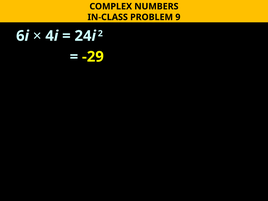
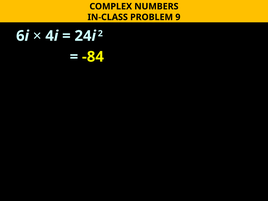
-29: -29 -> -84
